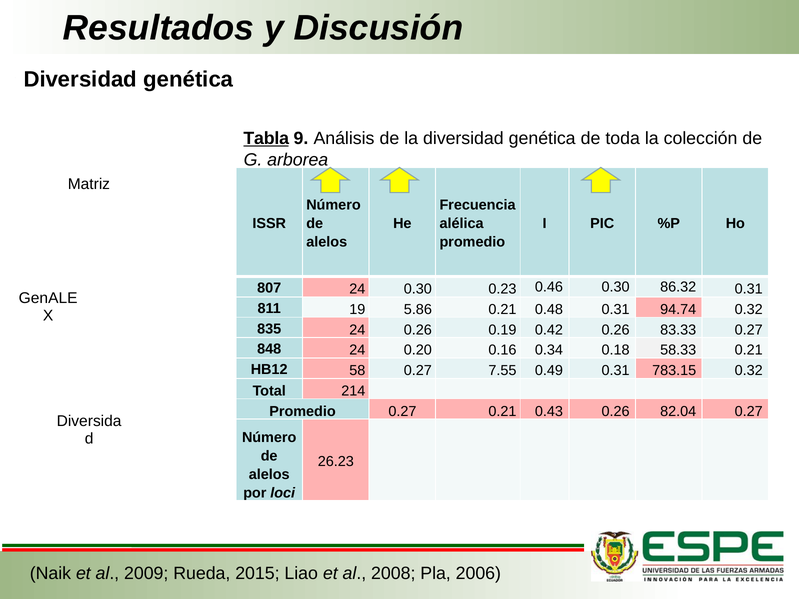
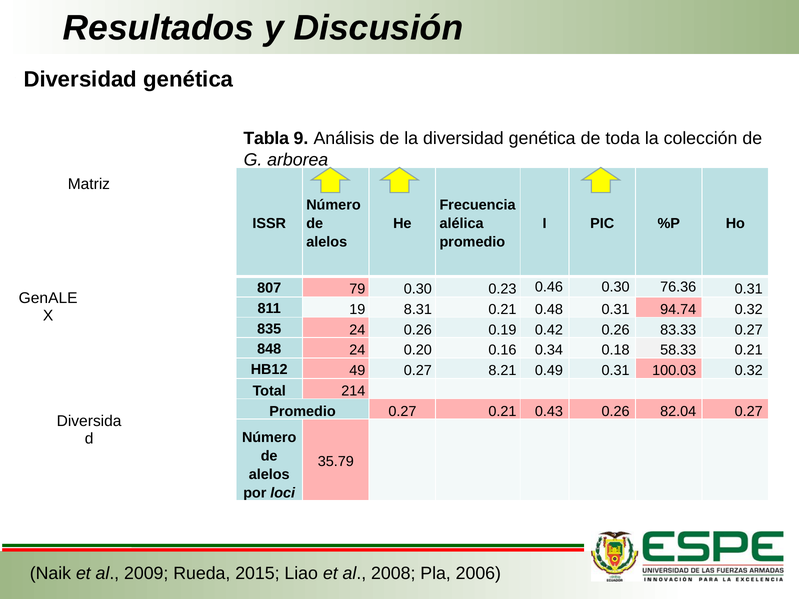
Tabla underline: present -> none
807 24: 24 -> 79
86.32: 86.32 -> 76.36
5.86: 5.86 -> 8.31
58: 58 -> 49
7.55: 7.55 -> 8.21
783.15: 783.15 -> 100.03
26.23: 26.23 -> 35.79
